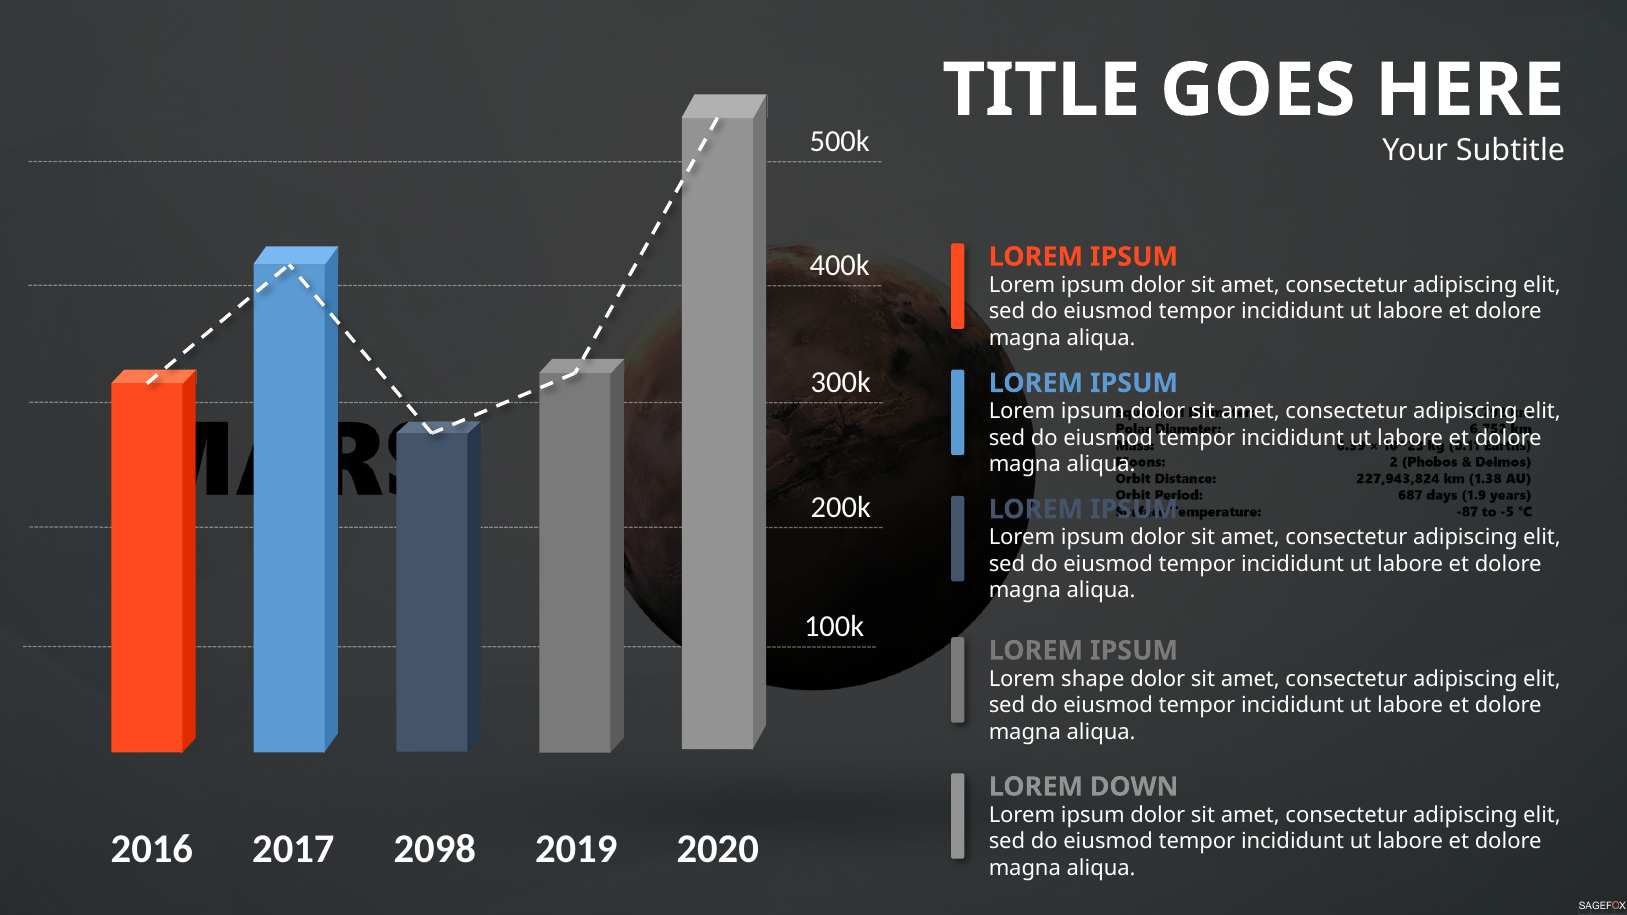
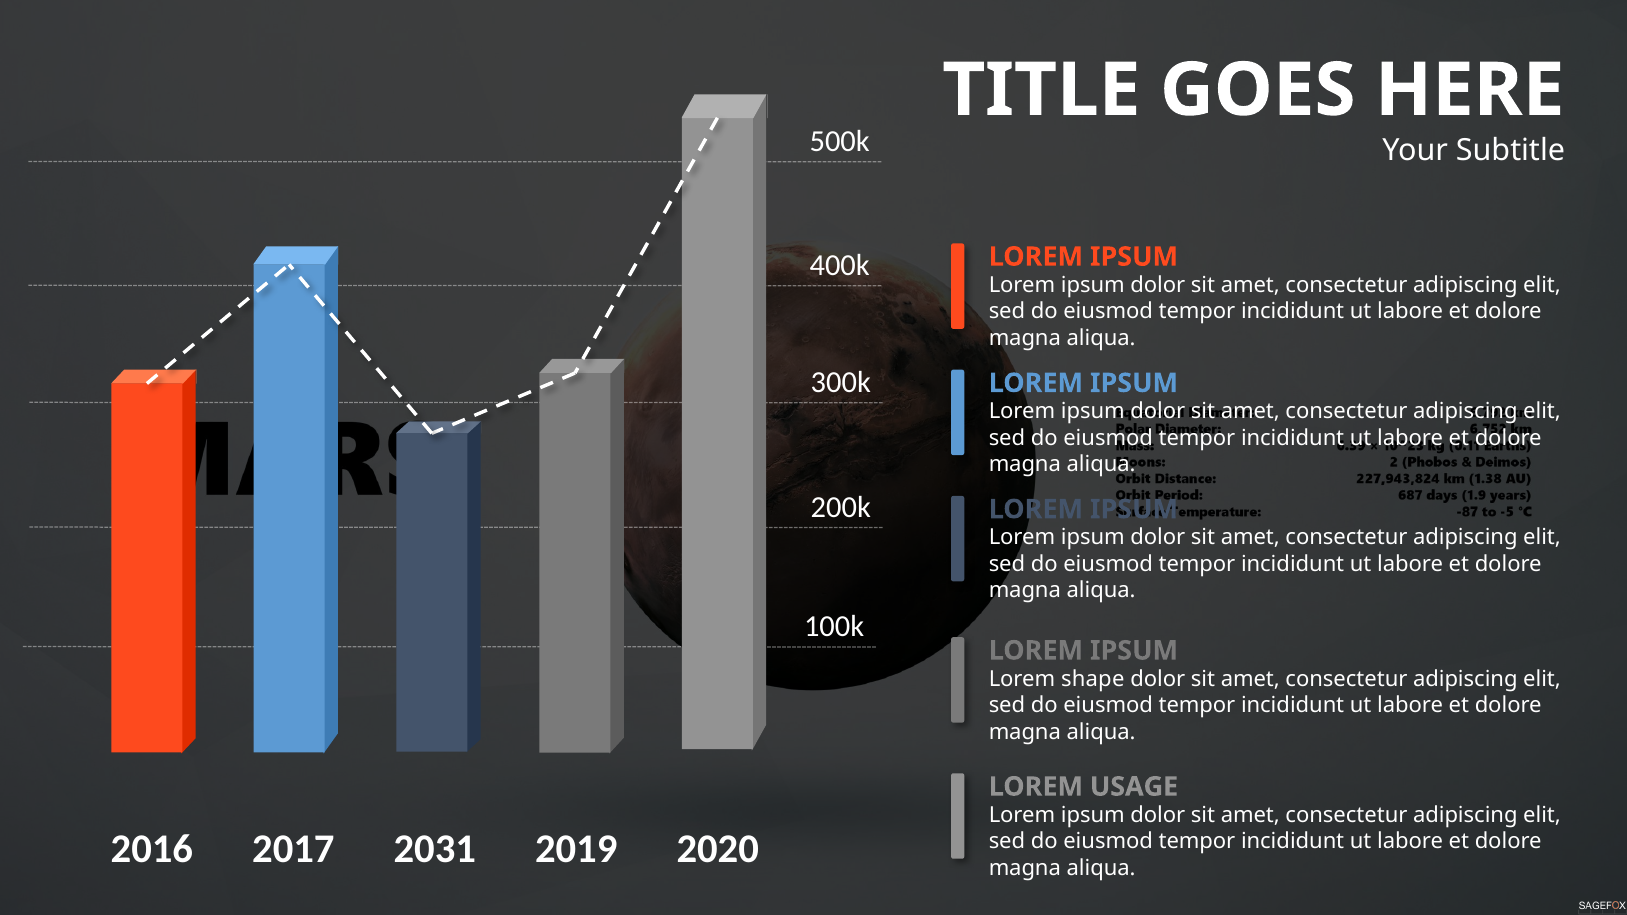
DOWN: DOWN -> USAGE
2098: 2098 -> 2031
